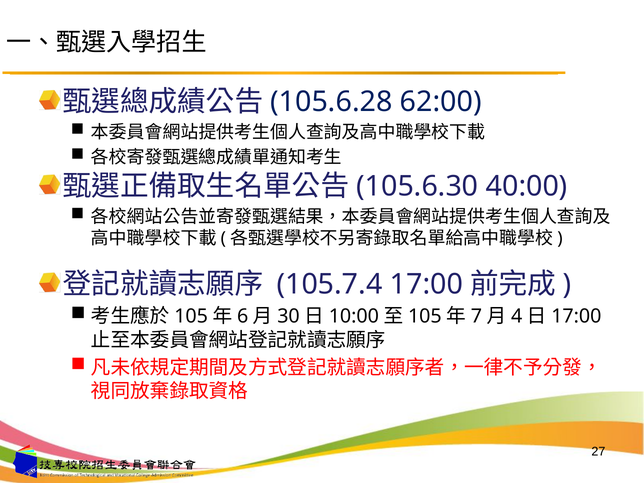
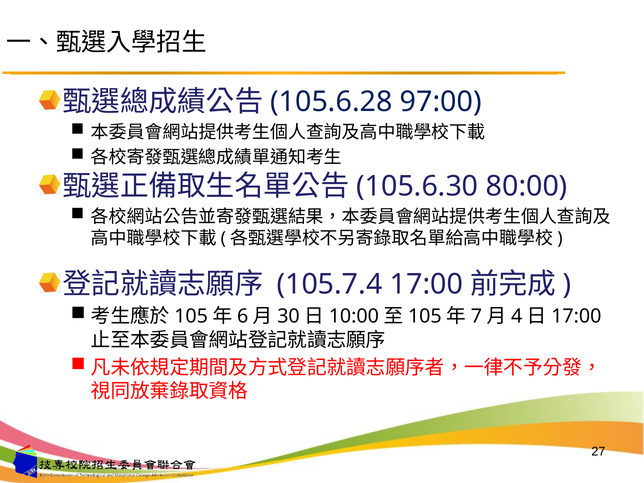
62:00: 62:00 -> 97:00
40:00: 40:00 -> 80:00
